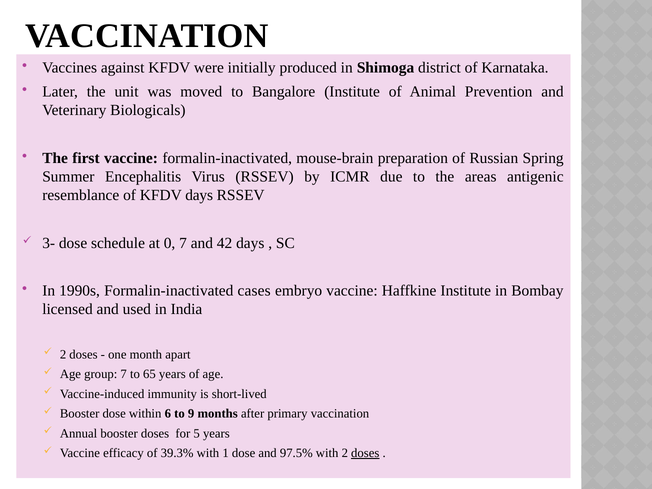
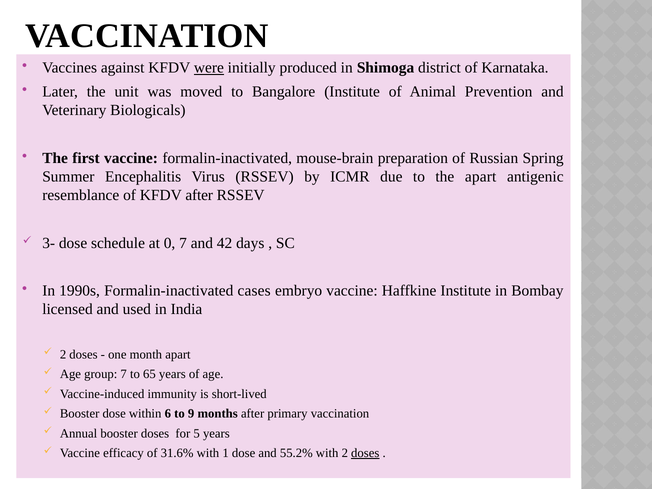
were underline: none -> present
the areas: areas -> apart
KFDV days: days -> after
39.3%: 39.3% -> 31.6%
97.5%: 97.5% -> 55.2%
